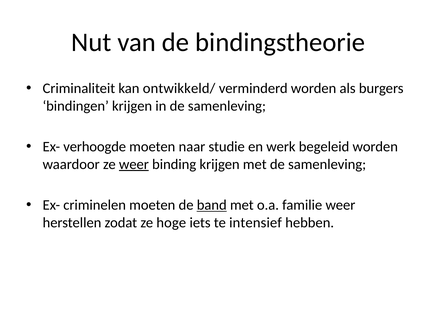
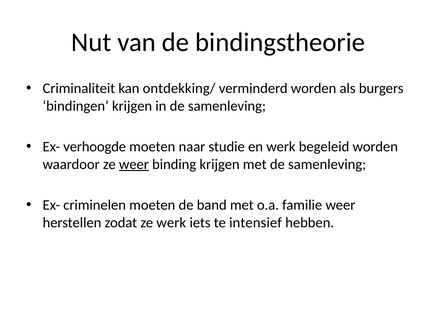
ontwikkeld/: ontwikkeld/ -> ontdekking/
band underline: present -> none
ze hoge: hoge -> werk
